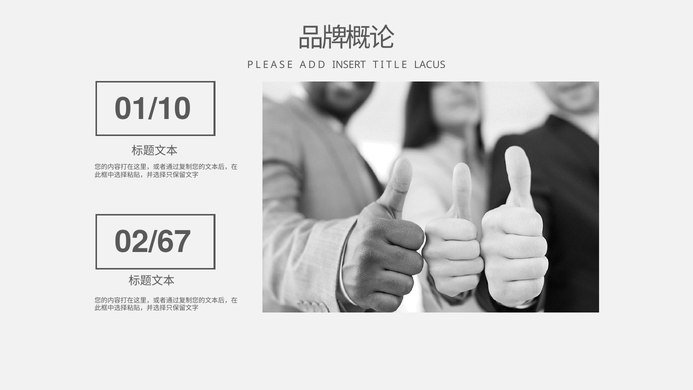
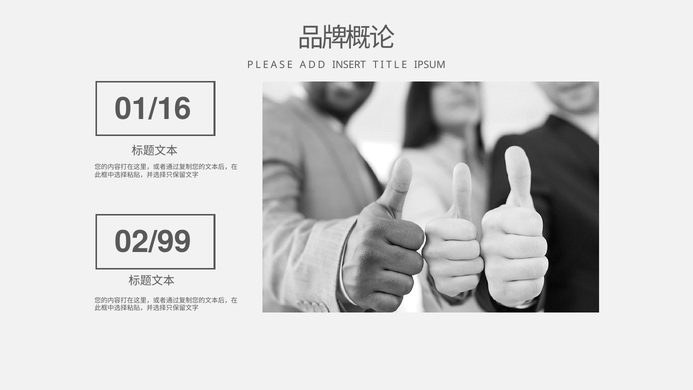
LACUS: LACUS -> IPSUM
01/10: 01/10 -> 01/16
02/67: 02/67 -> 02/99
